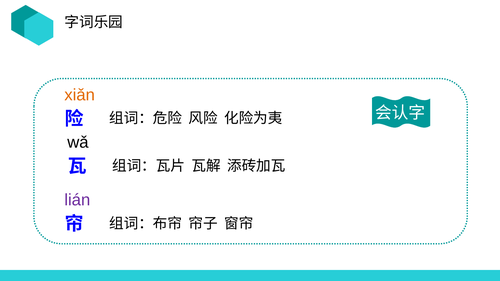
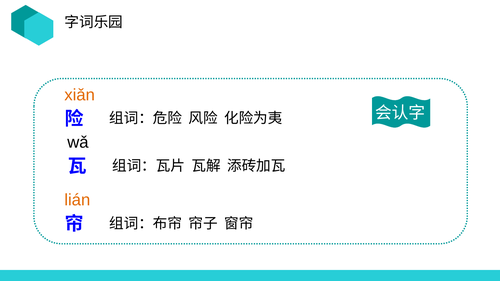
lián colour: purple -> orange
